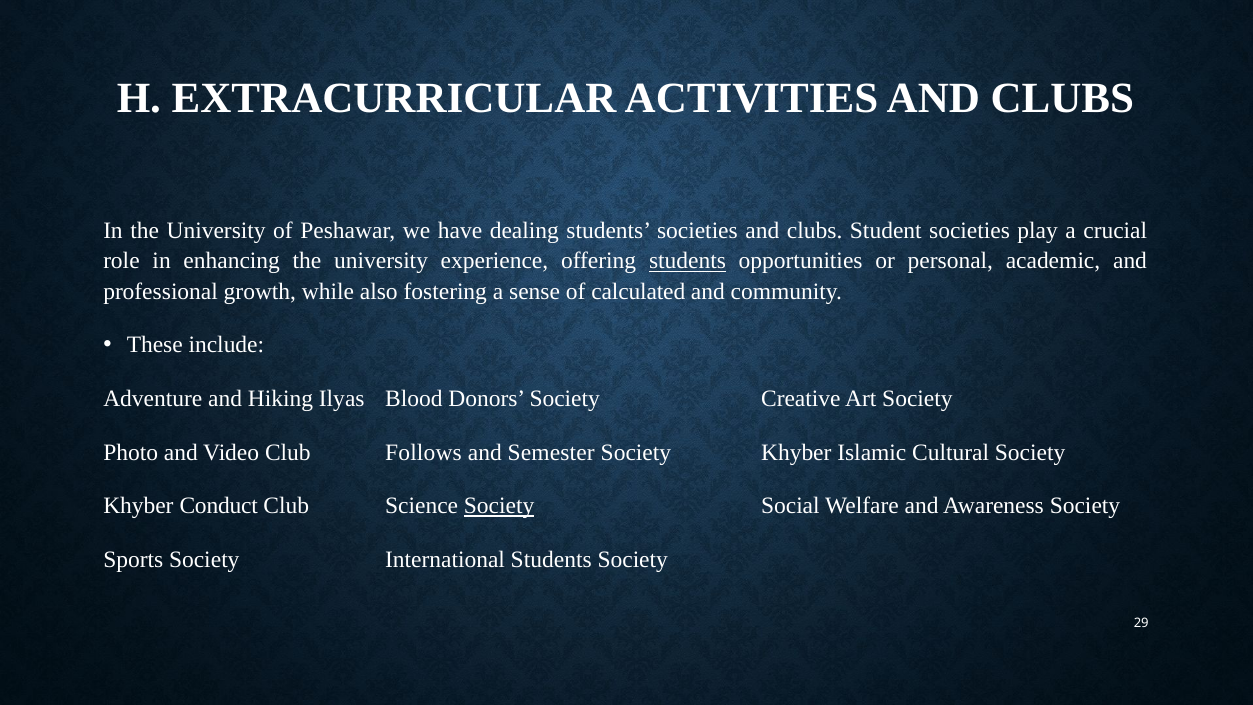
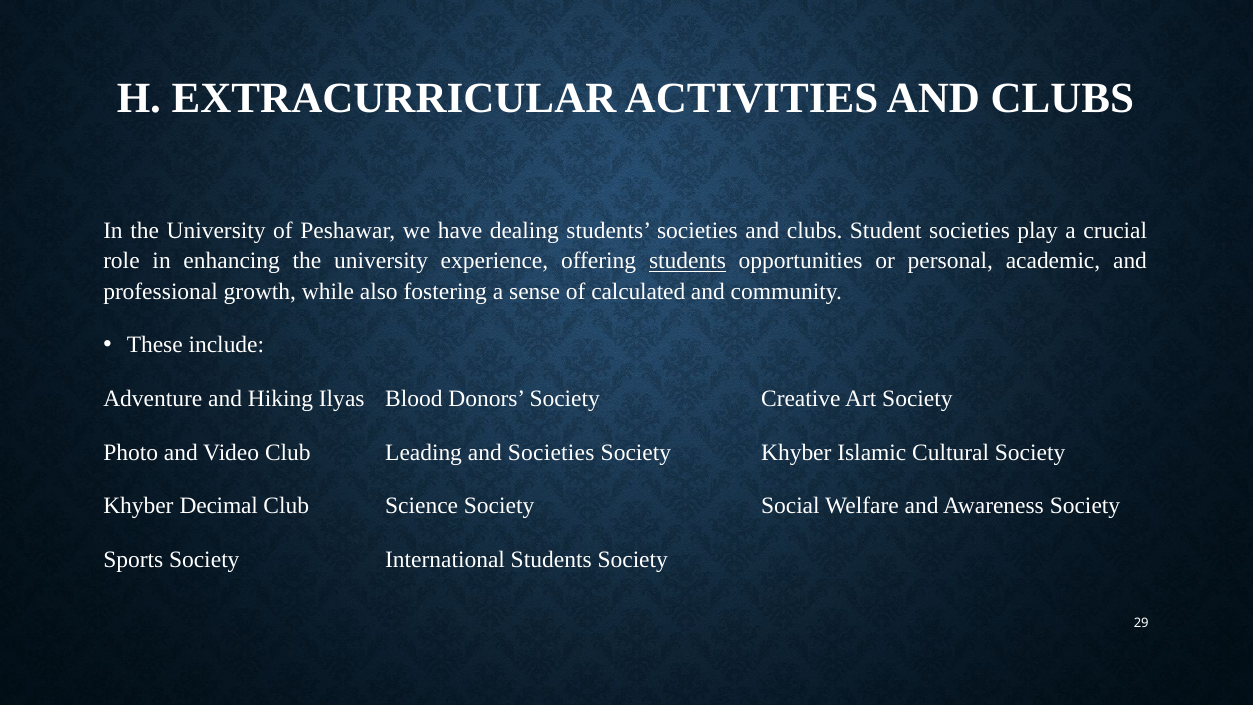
Follows: Follows -> Leading
and Semester: Semester -> Societies
Conduct: Conduct -> Decimal
Society at (499, 506) underline: present -> none
